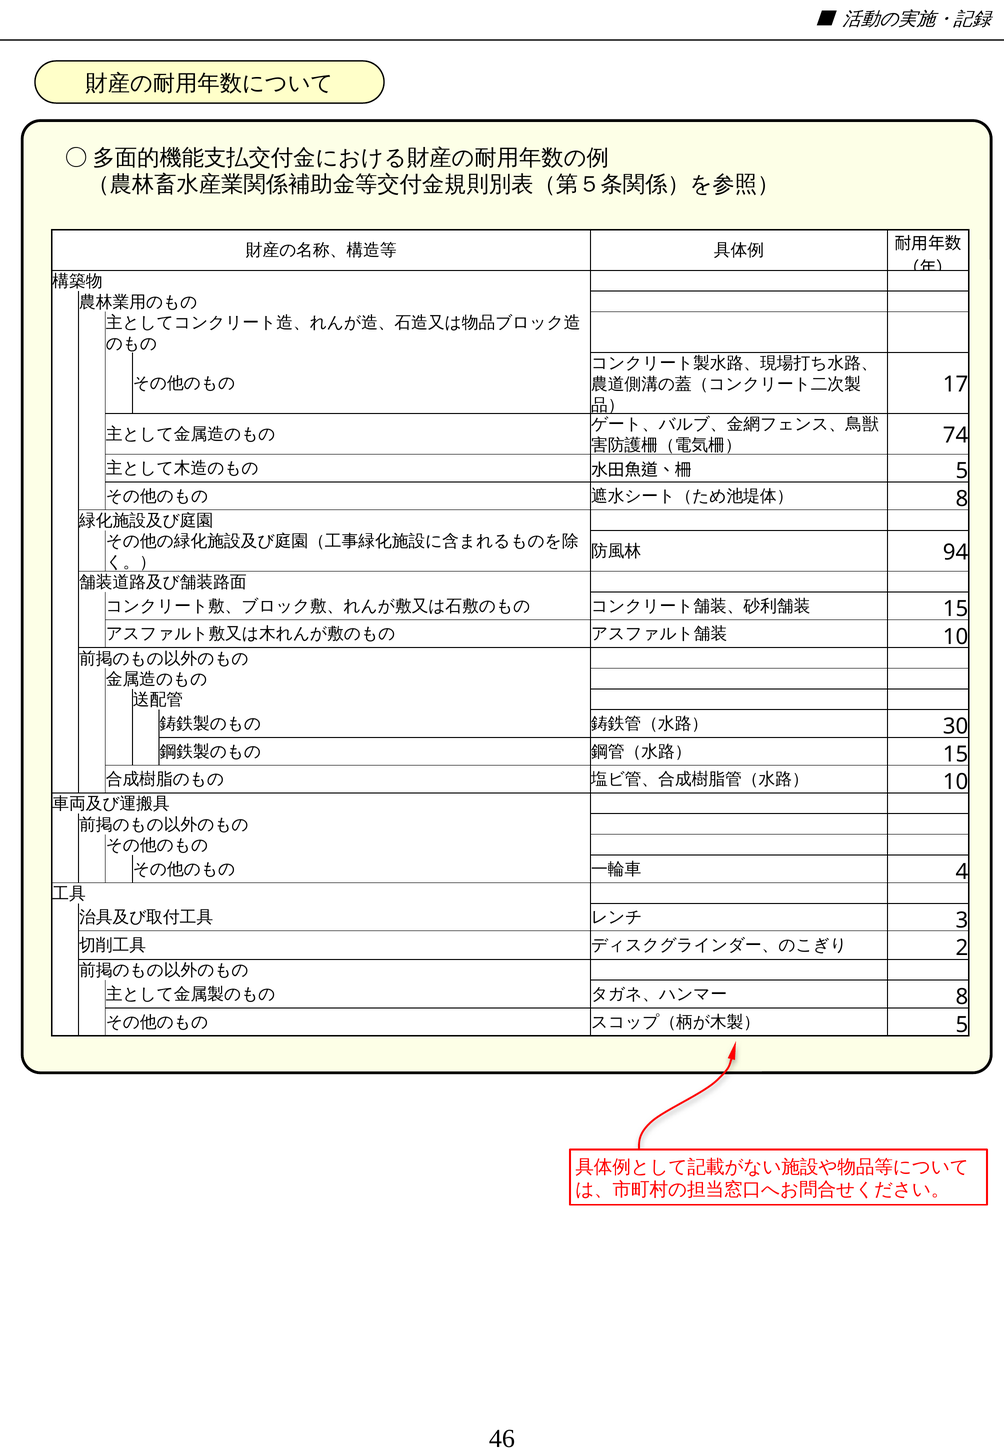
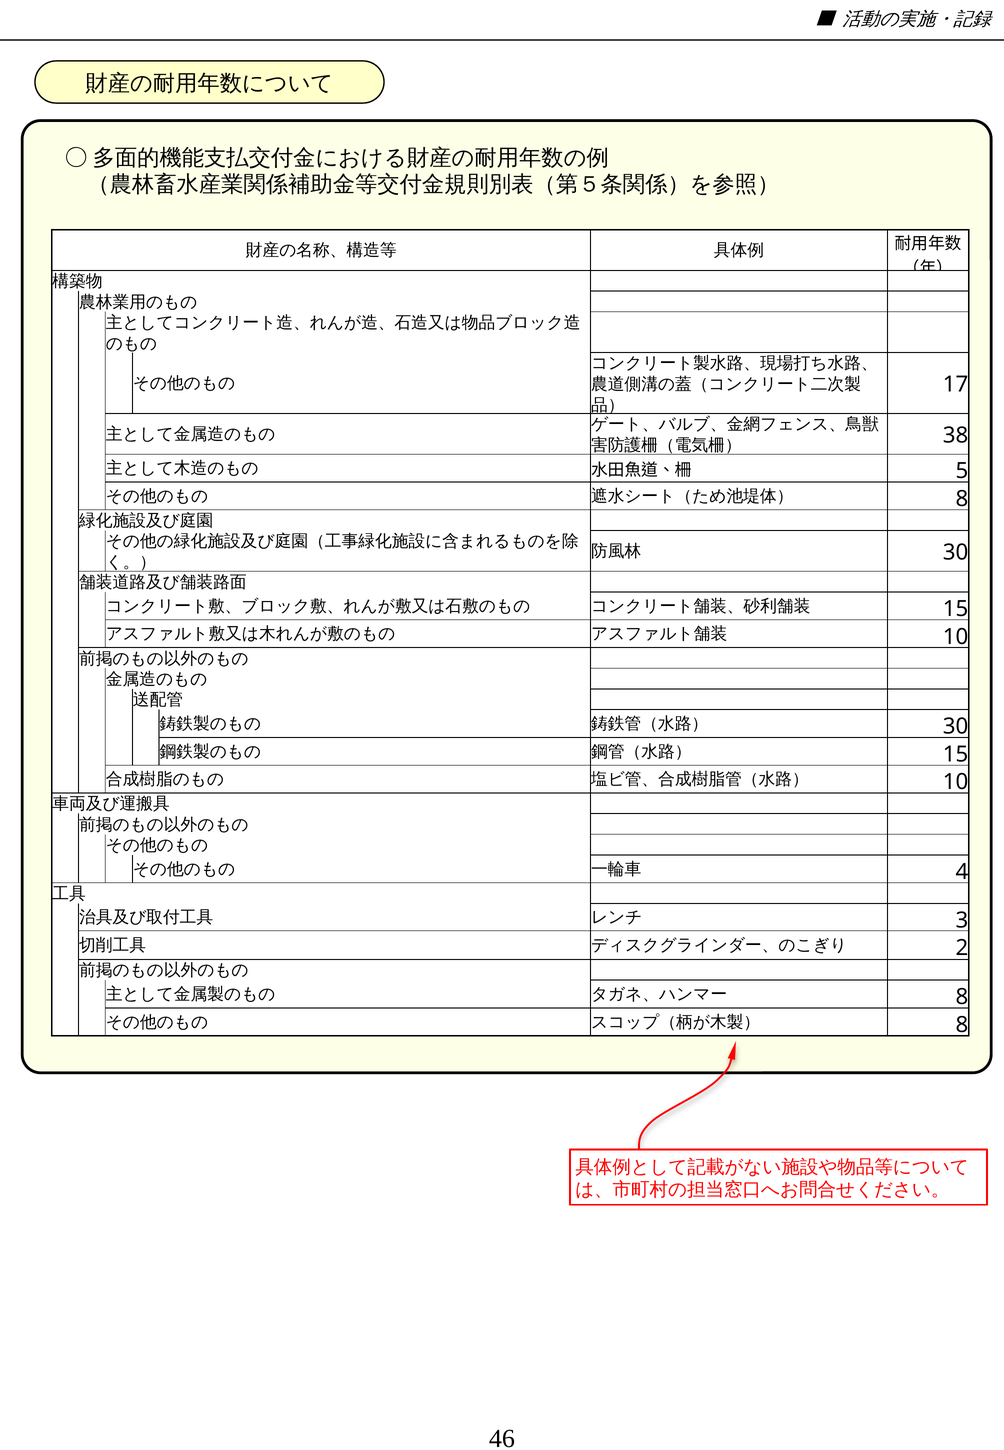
74: 74 -> 38
94 at (956, 553): 94 -> 30
5 at (962, 1025): 5 -> 8
